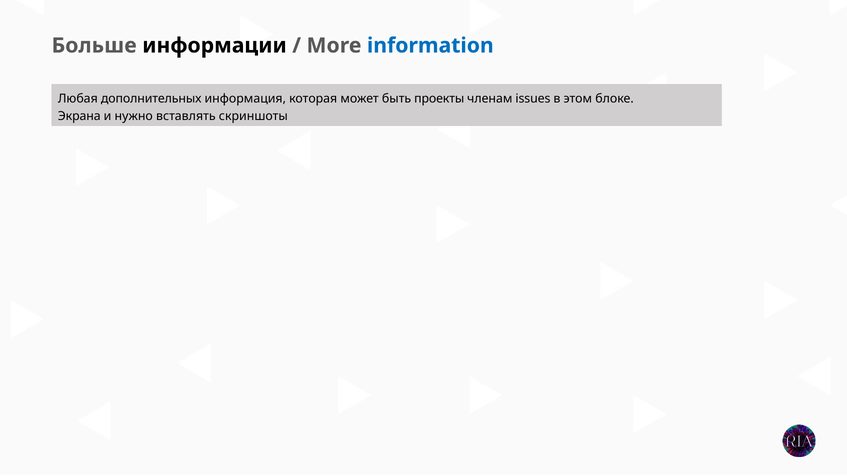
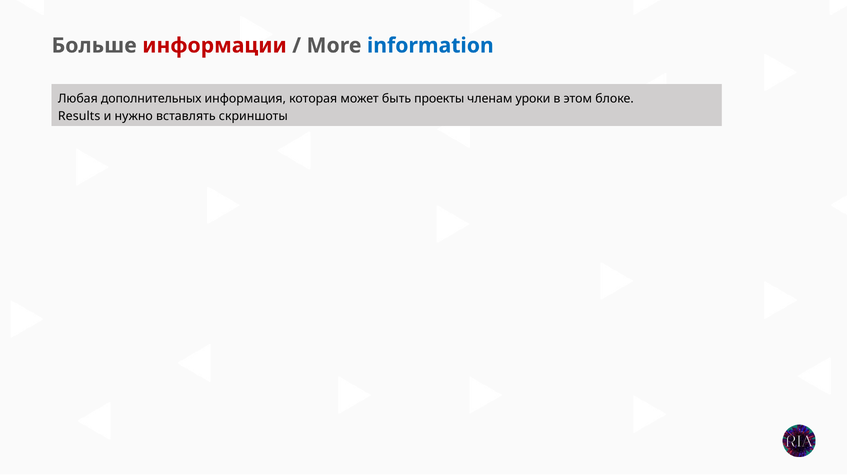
информации colour: black -> red
issues: issues -> уроки
Экрана: Экрана -> Results
